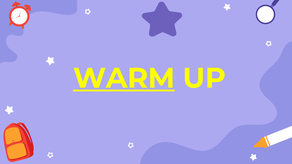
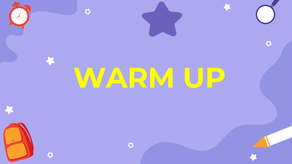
WARM underline: present -> none
